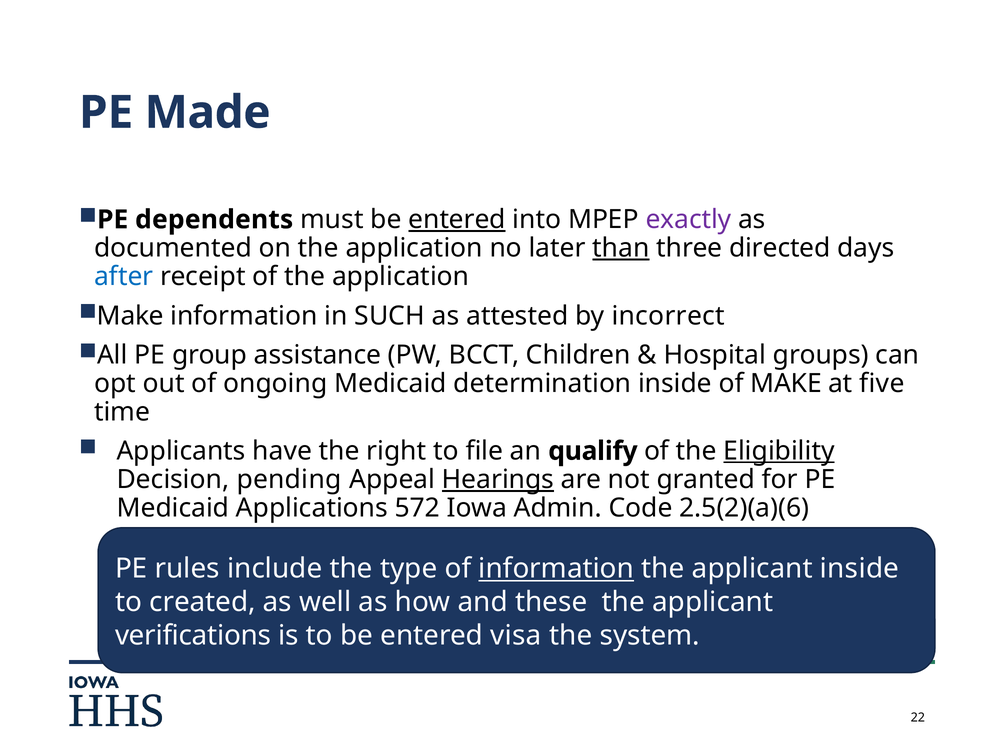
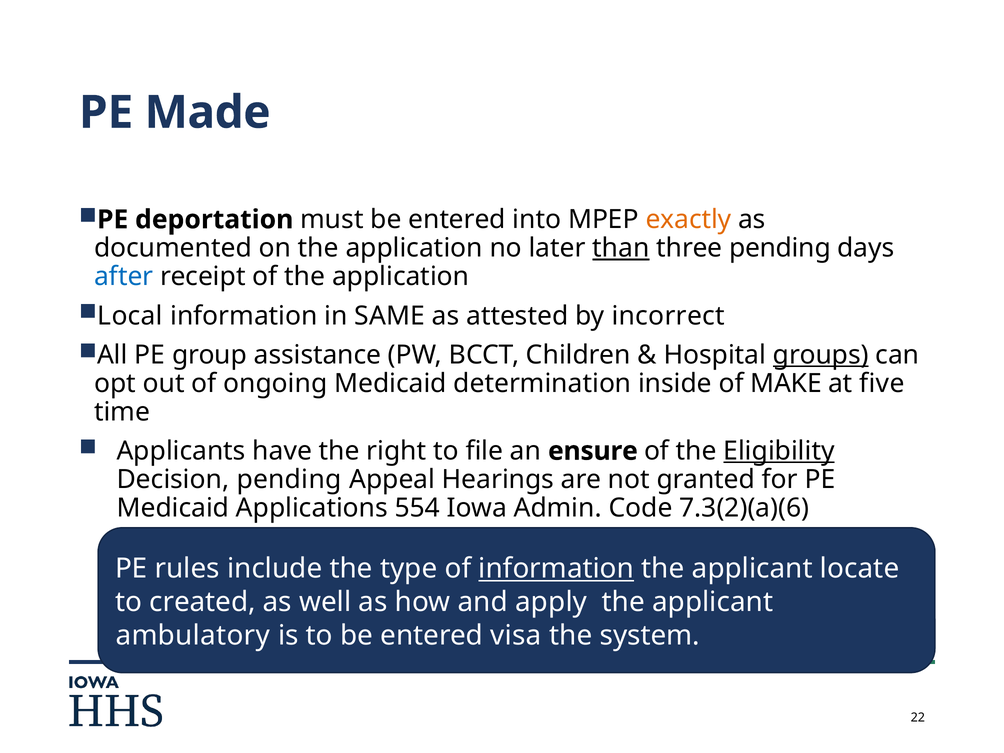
dependents: dependents -> deportation
entered at (457, 220) underline: present -> none
exactly colour: purple -> orange
three directed: directed -> pending
Make at (130, 316): Make -> Local
SUCH: SUCH -> SAME
groups underline: none -> present
qualify: qualify -> ensure
Hearings underline: present -> none
572: 572 -> 554
2.5(2)(a)(6: 2.5(2)(a)(6 -> 7.3(2)(a)(6
applicant inside: inside -> locate
these: these -> apply
verifications: verifications -> ambulatory
